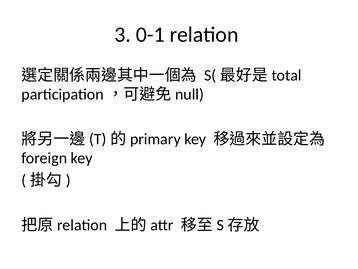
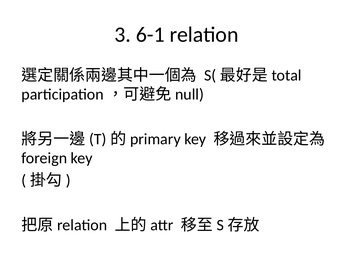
0-1: 0-1 -> 6-1
